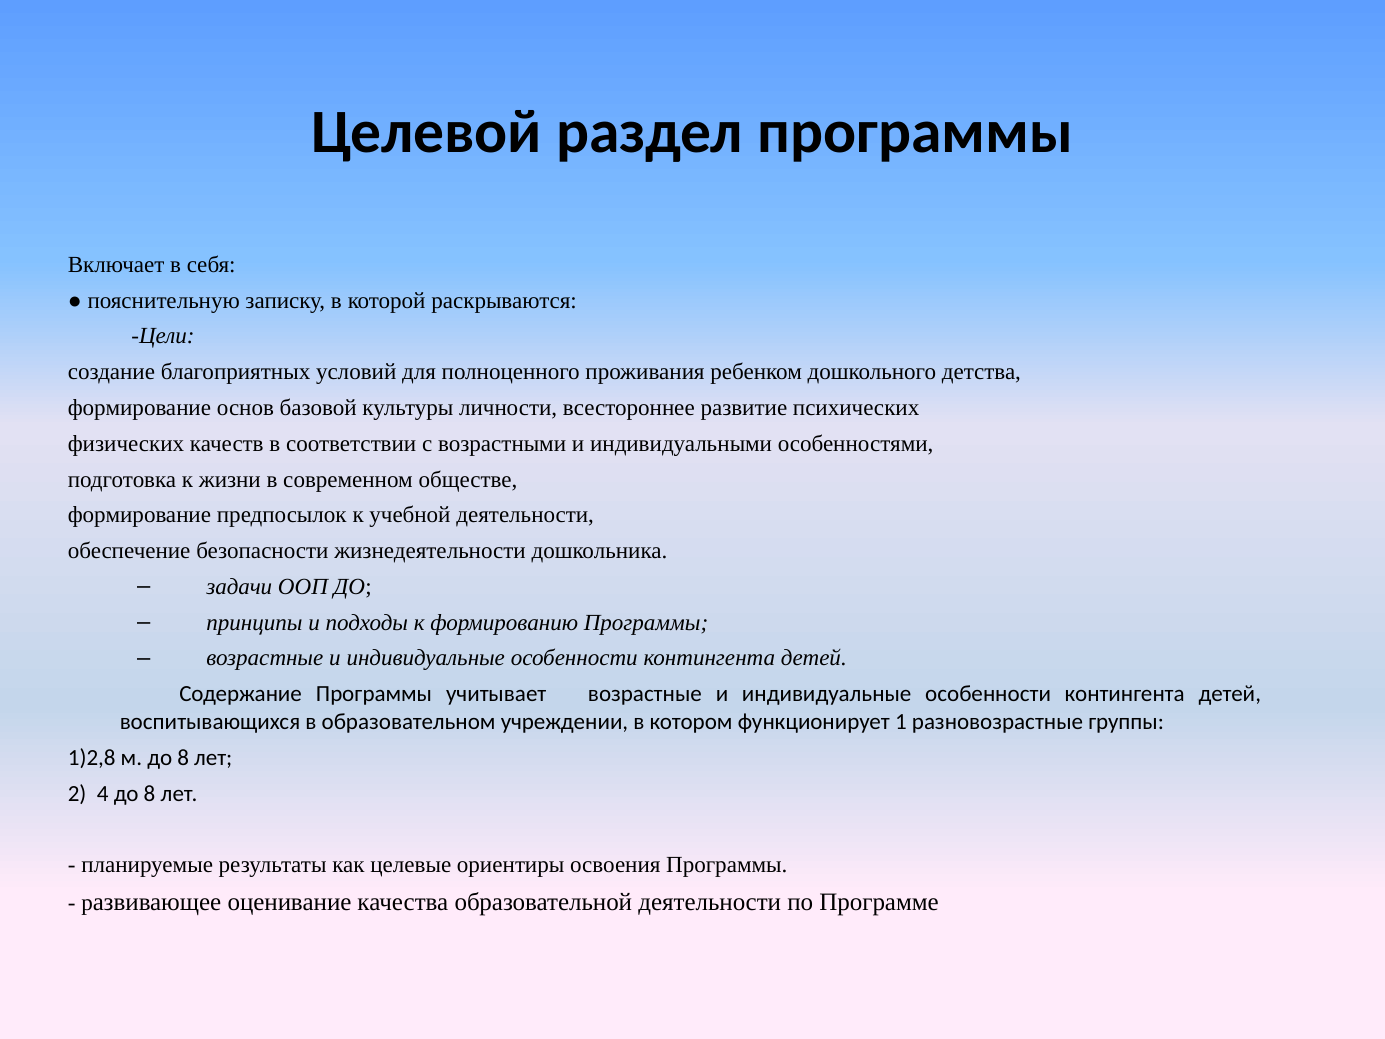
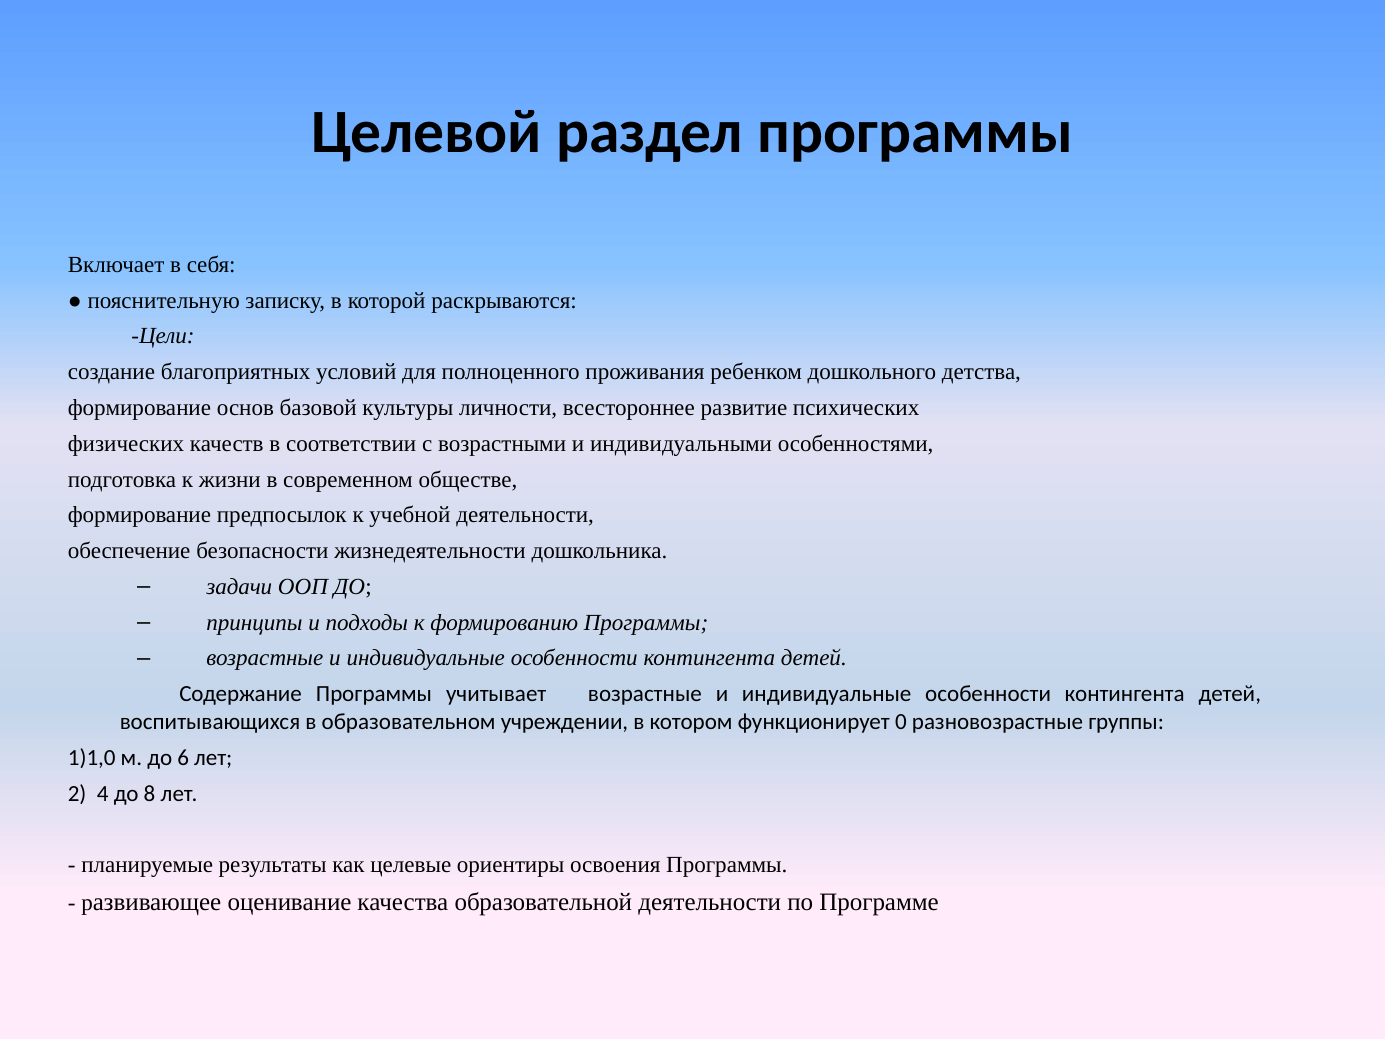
1: 1 -> 0
1)2,8: 1)2,8 -> 1)1,0
м до 8: 8 -> 6
